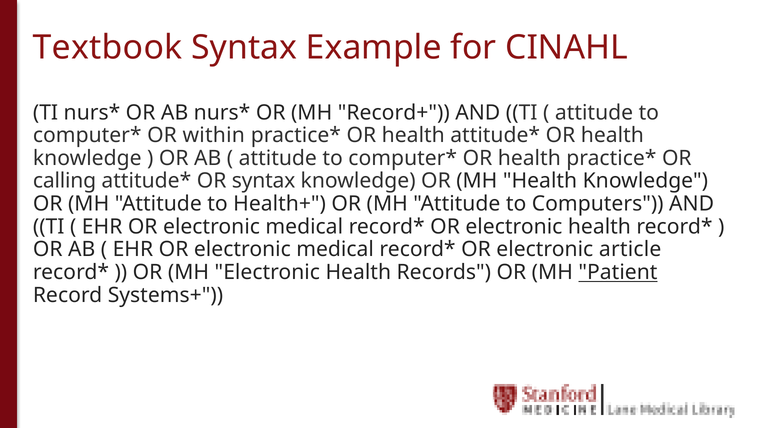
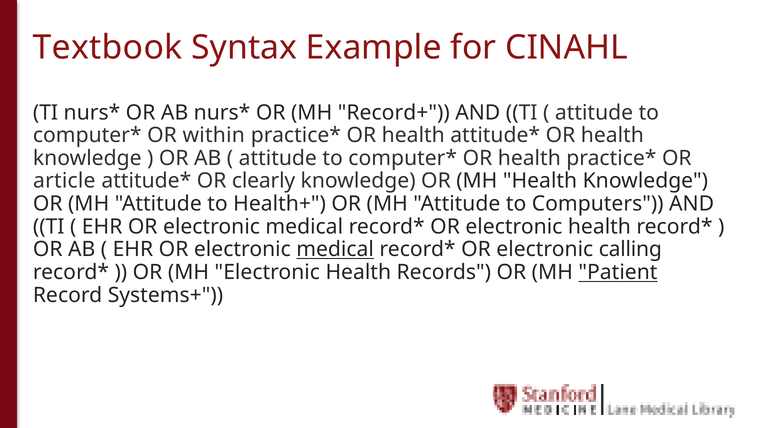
calling: calling -> article
OR syntax: syntax -> clearly
medical at (335, 249) underline: none -> present
article: article -> calling
